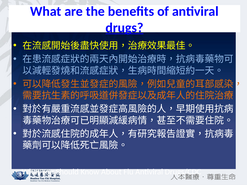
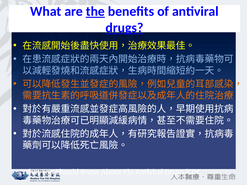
the underline: none -> present
